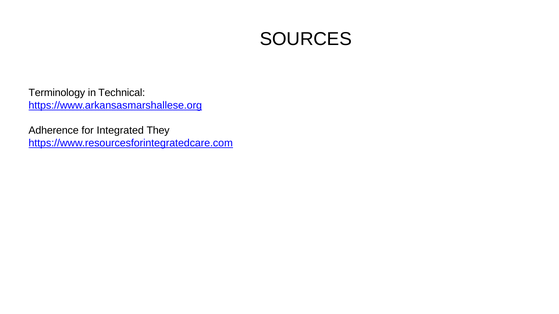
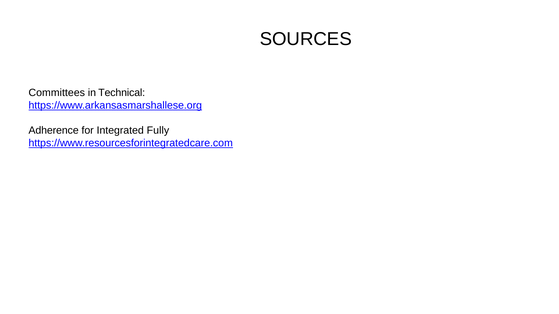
Terminology: Terminology -> Committees
They: They -> Fully
